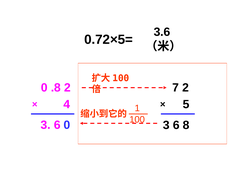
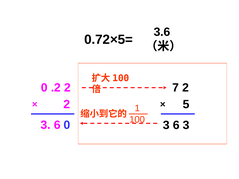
.8: .8 -> .2
4 at (67, 104): 4 -> 2
6 8: 8 -> 3
